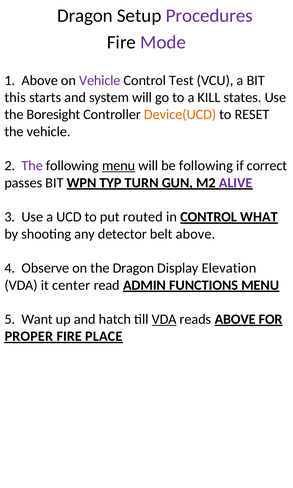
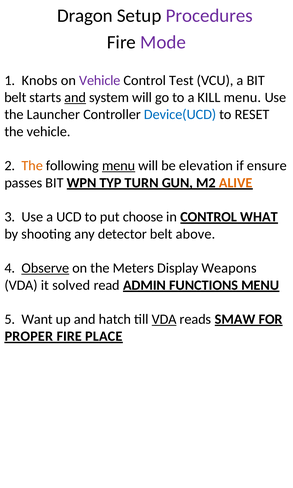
1 Above: Above -> Knobs
this at (15, 98): this -> belt
and at (75, 98) underline: none -> present
KILL states: states -> menu
Boresight: Boresight -> Launcher
Device(UCD colour: orange -> blue
The at (32, 166) colour: purple -> orange
be following: following -> elevation
correct: correct -> ensure
ALIVE colour: purple -> orange
routed: routed -> choose
Observe underline: none -> present
the Dragon: Dragon -> Meters
Elevation: Elevation -> Weapons
center: center -> solved
reads ABOVE: ABOVE -> SMAW
